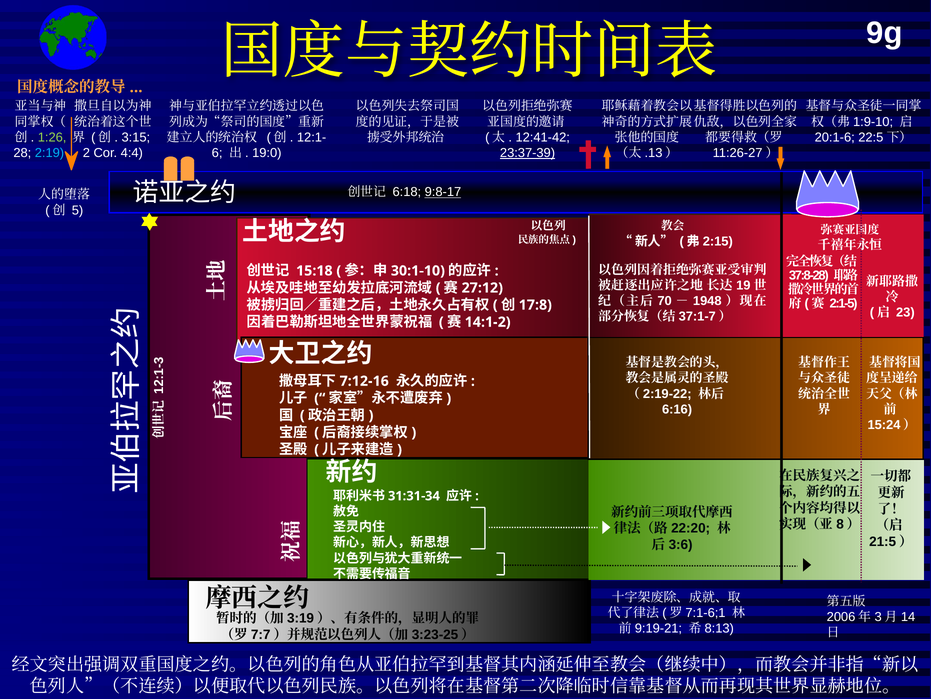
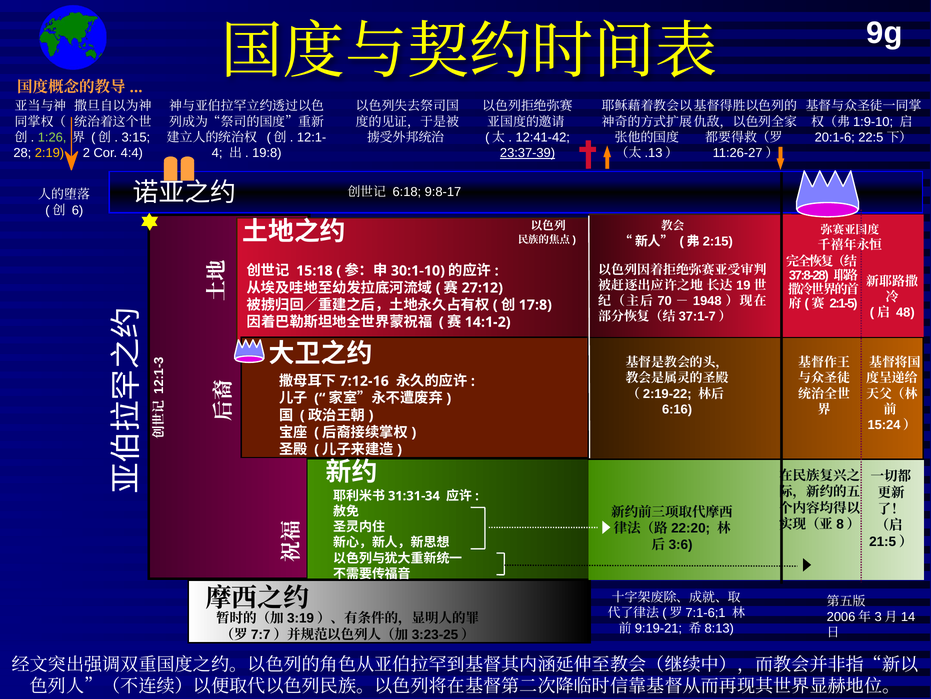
2:19 colour: light blue -> yellow
6: 6 -> 4
19:0: 19:0 -> 19:8
9:8-17 underline: present -> none
5: 5 -> 6
23: 23 -> 48
